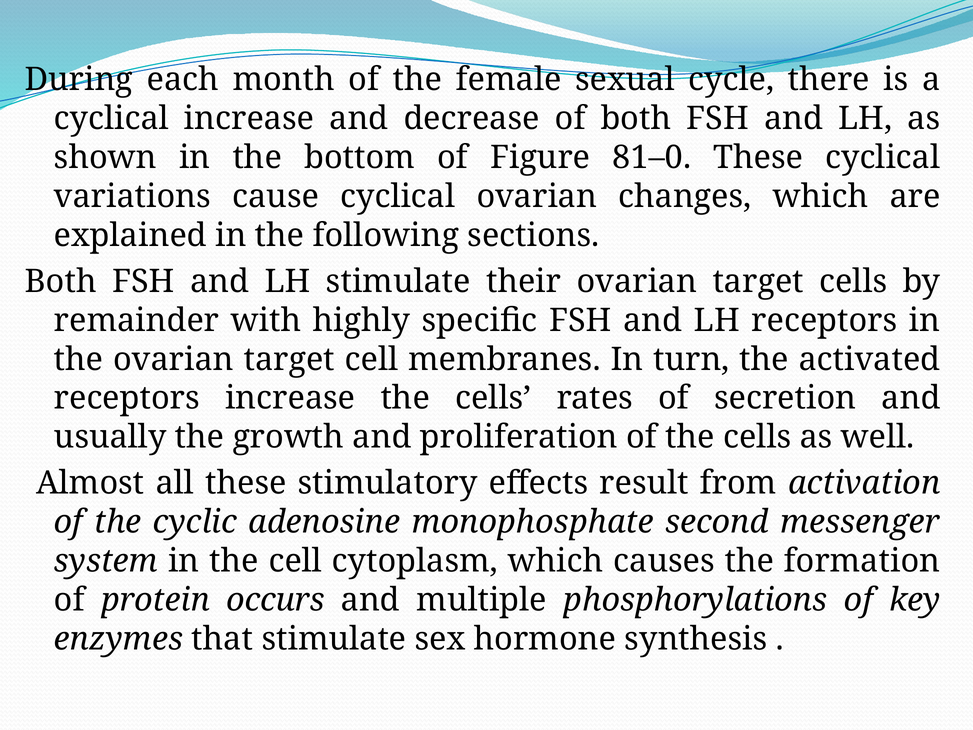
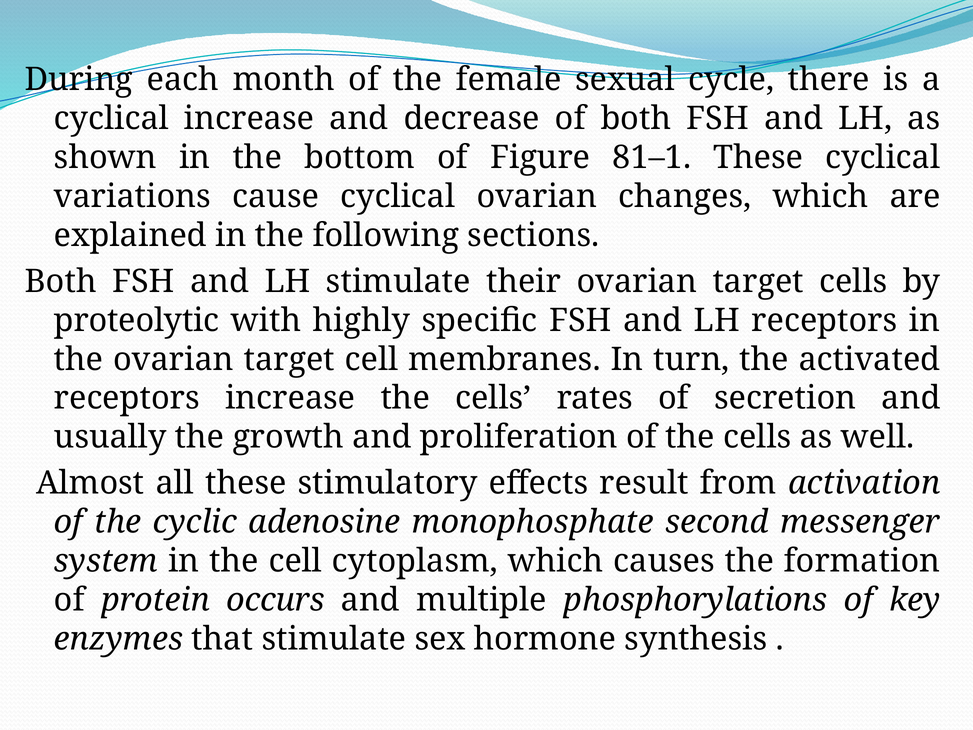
81–0: 81–0 -> 81–1
remainder: remainder -> proteolytic
